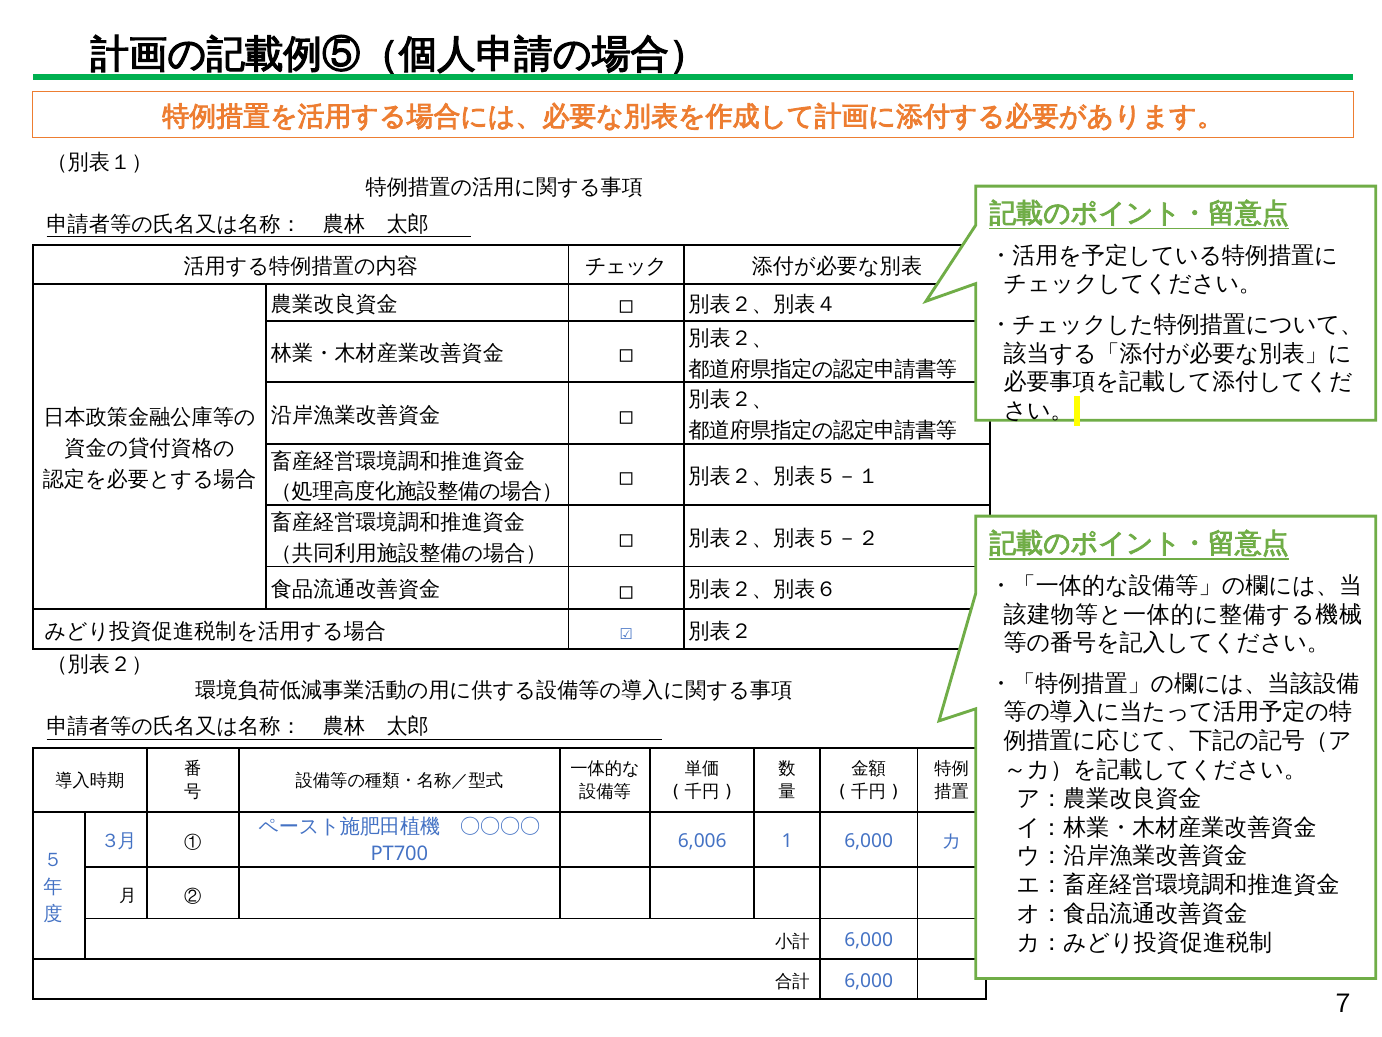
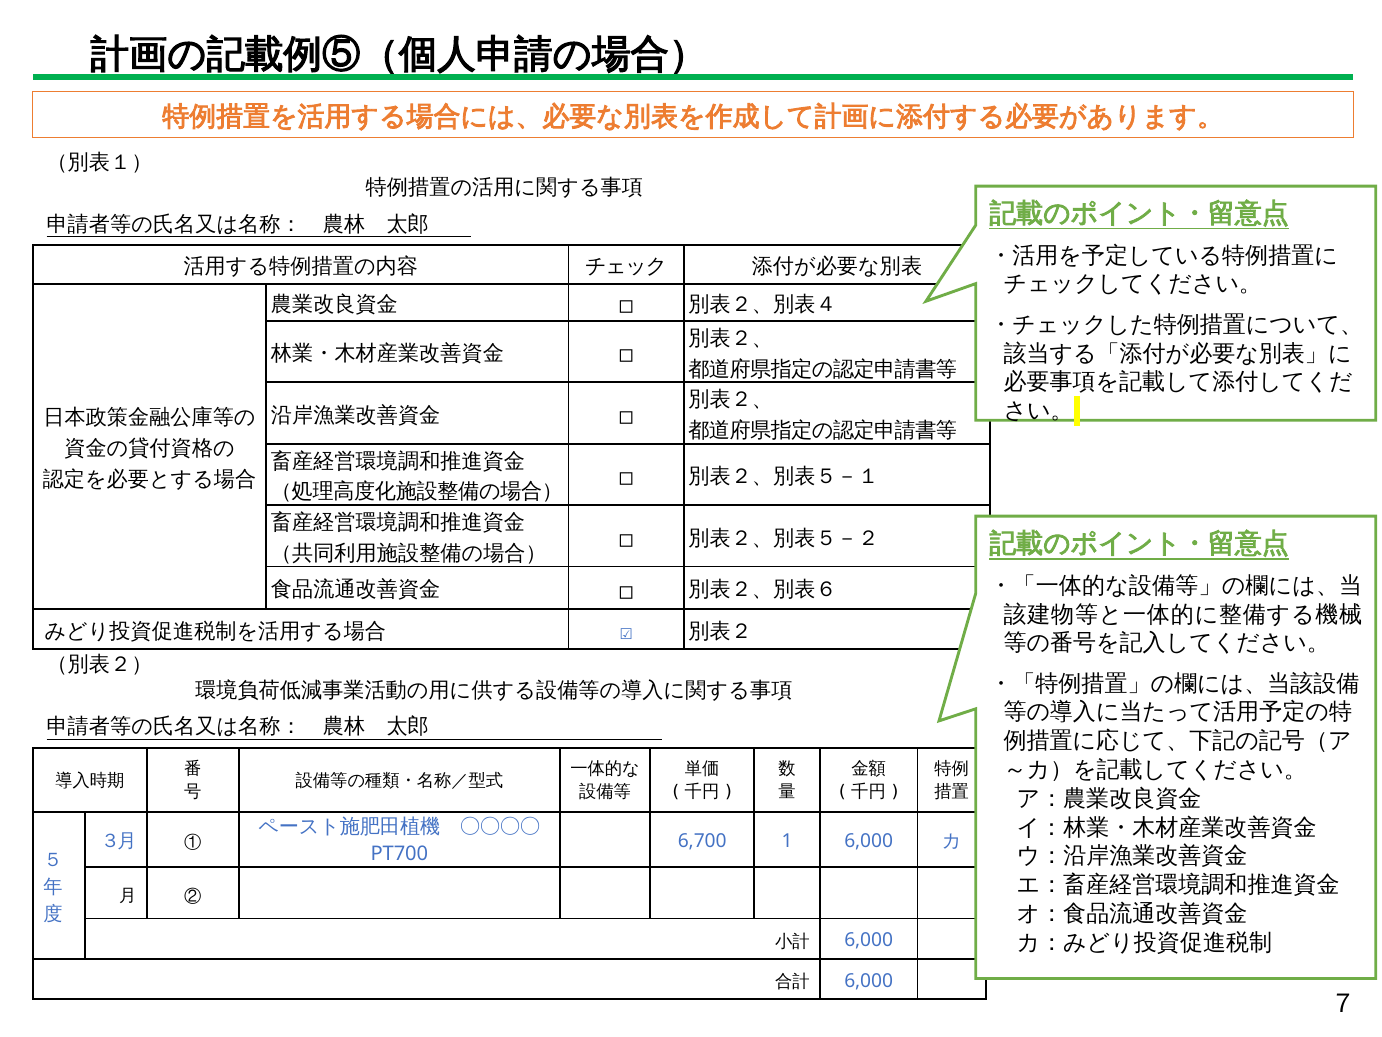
6,006: 6,006 -> 6,700
